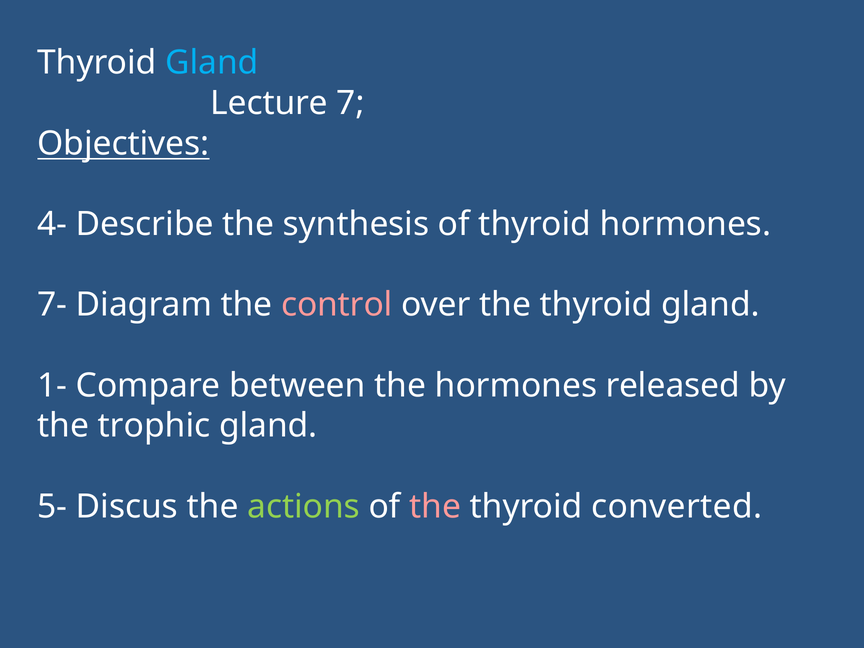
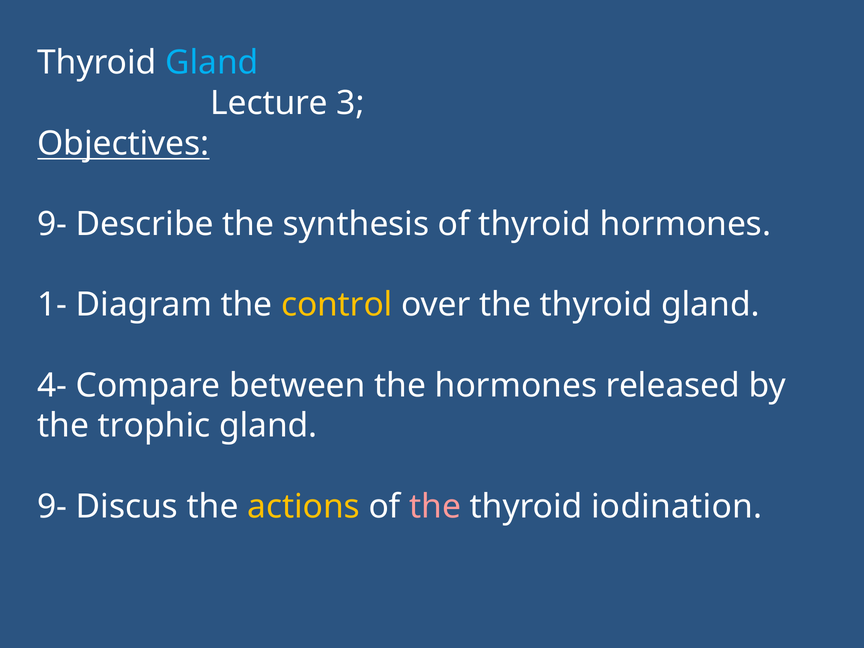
7: 7 -> 3
4- at (52, 224): 4- -> 9-
7-: 7- -> 1-
control colour: pink -> yellow
1-: 1- -> 4-
5- at (52, 506): 5- -> 9-
actions colour: light green -> yellow
converted: converted -> iodination
